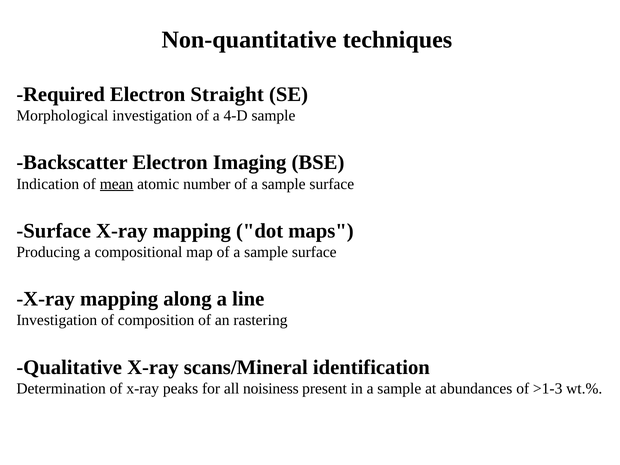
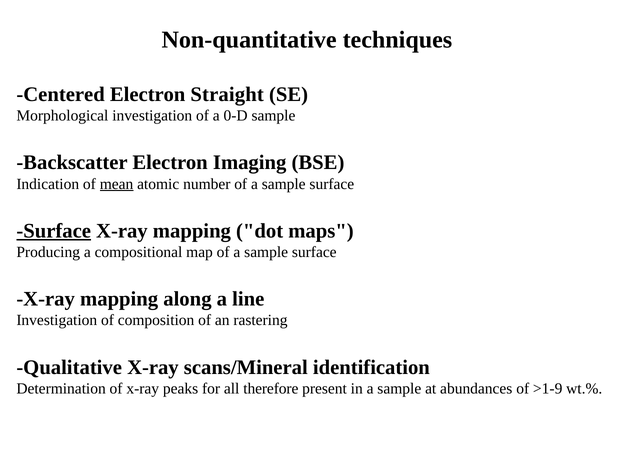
Required: Required -> Centered
4-D: 4-D -> 0-D
Surface at (54, 231) underline: none -> present
noisiness: noisiness -> therefore
>1-3: >1-3 -> >1-9
